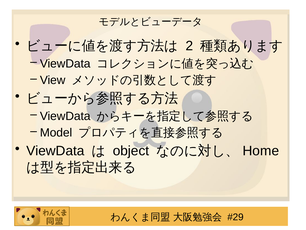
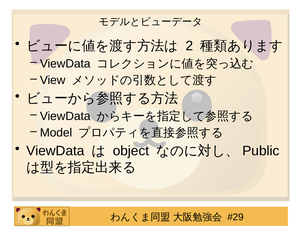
Home: Home -> Public
